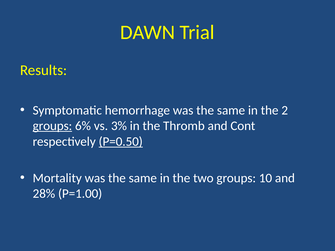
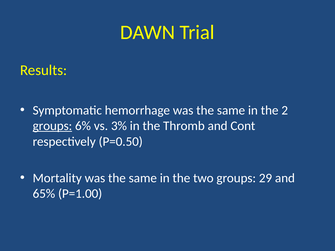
P=0.50 underline: present -> none
10: 10 -> 29
28%: 28% -> 65%
